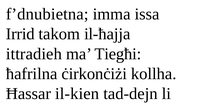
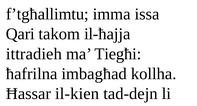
f’dnubietna: f’dnubietna -> f’tgħallimtu
Irrid: Irrid -> Qari
ċirkonċiżi: ċirkonċiżi -> imbagħad
